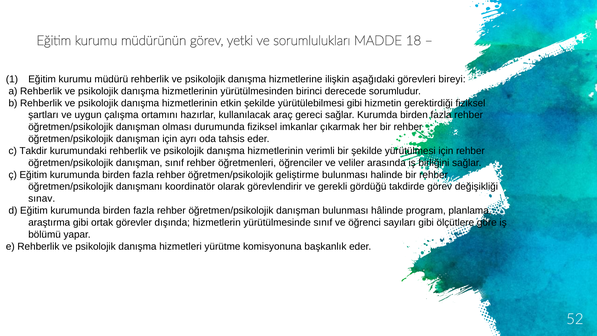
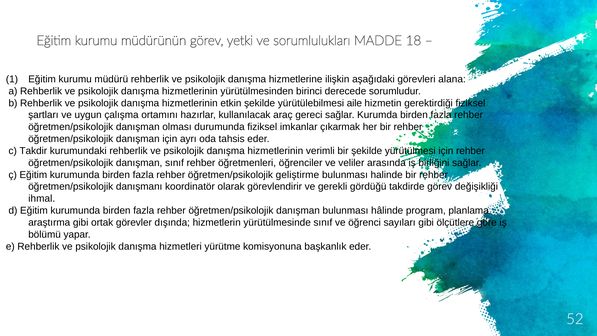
bireyi: bireyi -> alana
yürütülebilmesi gibi: gibi -> aile
sınav: sınav -> ihmal
